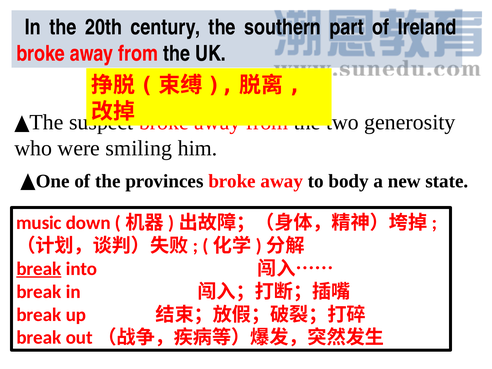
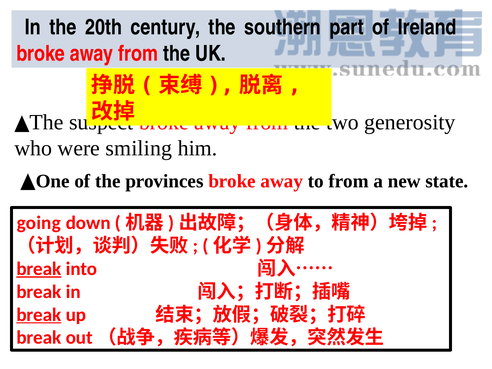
to body: body -> from
music: music -> going
break at (39, 315) underline: none -> present
